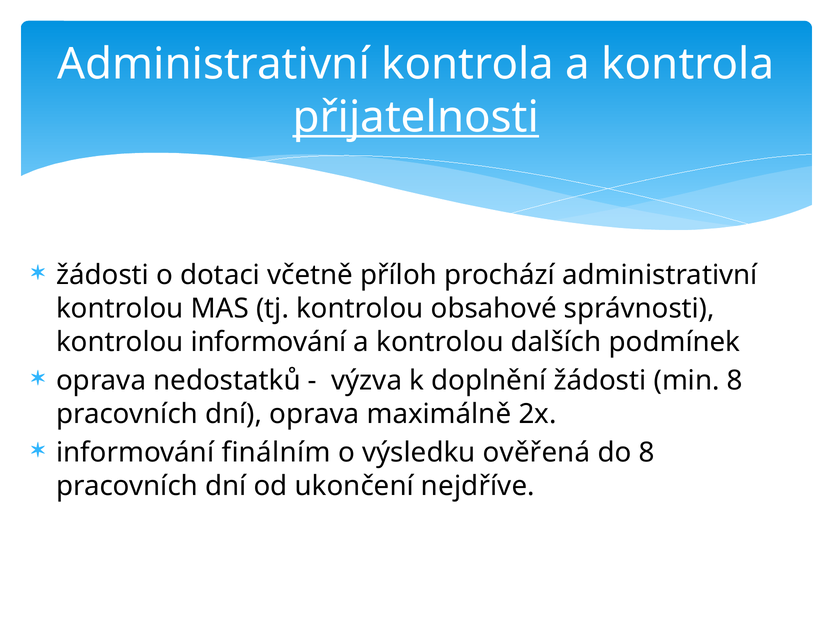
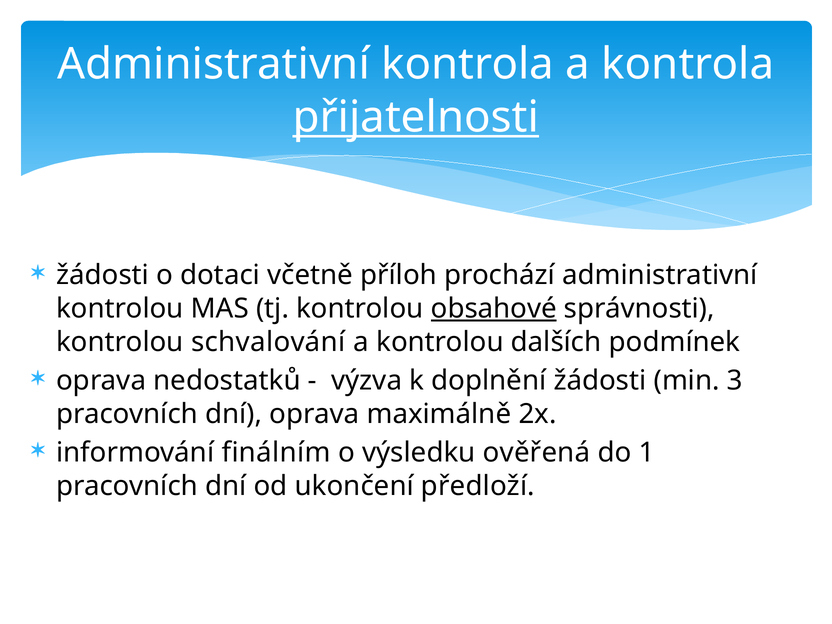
obsahové underline: none -> present
kontrolou informování: informování -> schvalování
min 8: 8 -> 3
do 8: 8 -> 1
nejdříve: nejdříve -> předloží
